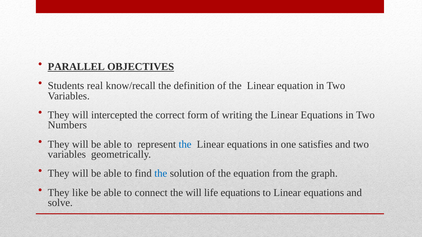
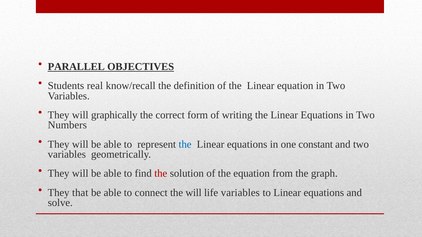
intercepted: intercepted -> graphically
satisfies: satisfies -> constant
the at (161, 174) colour: blue -> red
like: like -> that
life equations: equations -> variables
